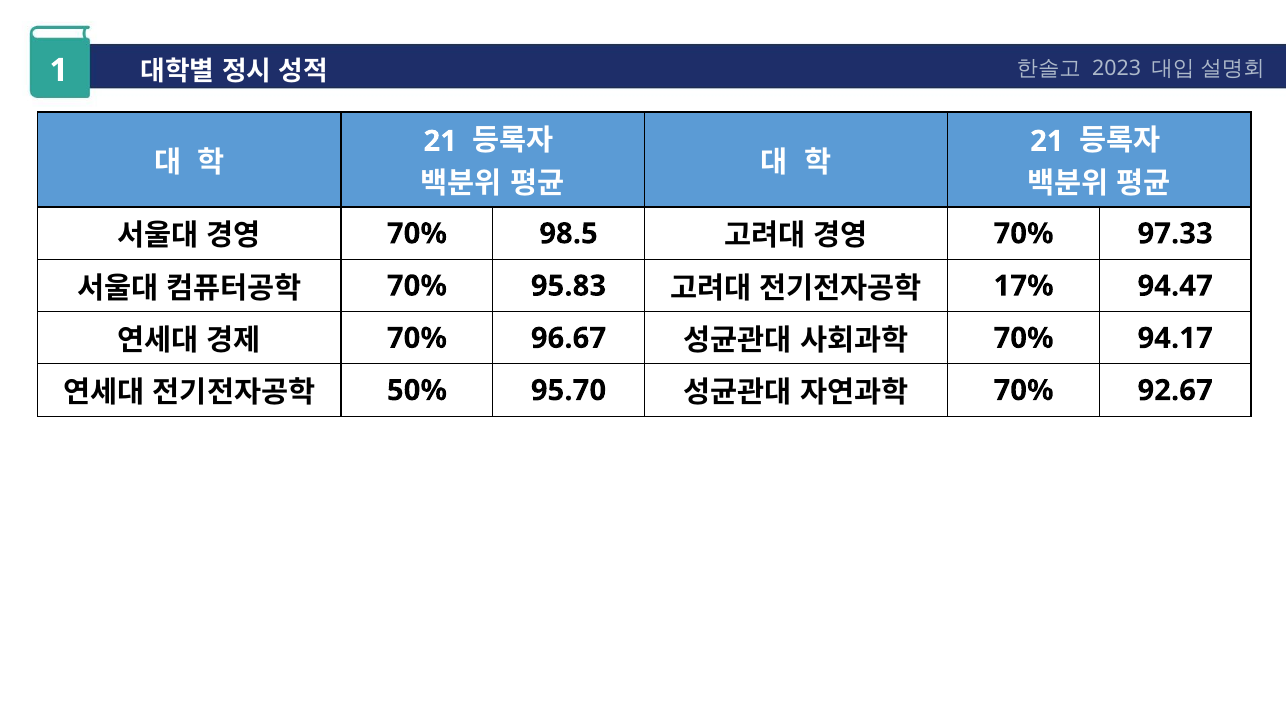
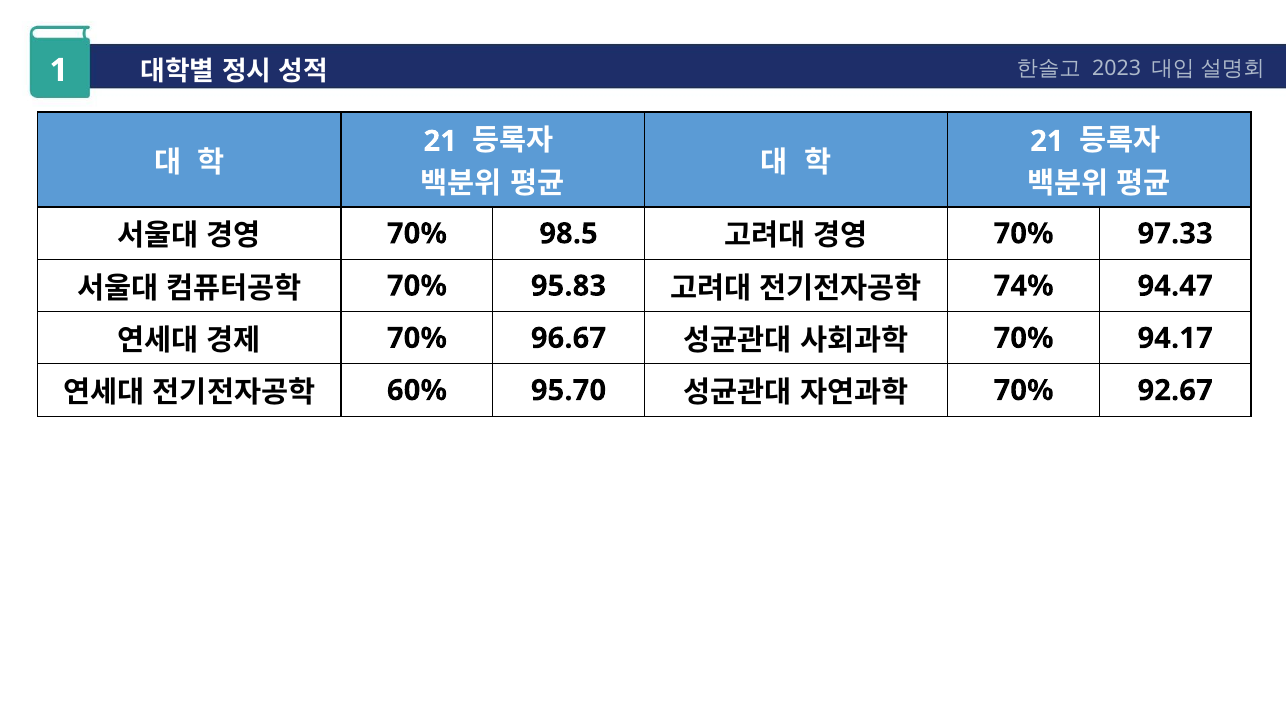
17%: 17% -> 74%
50%: 50% -> 60%
